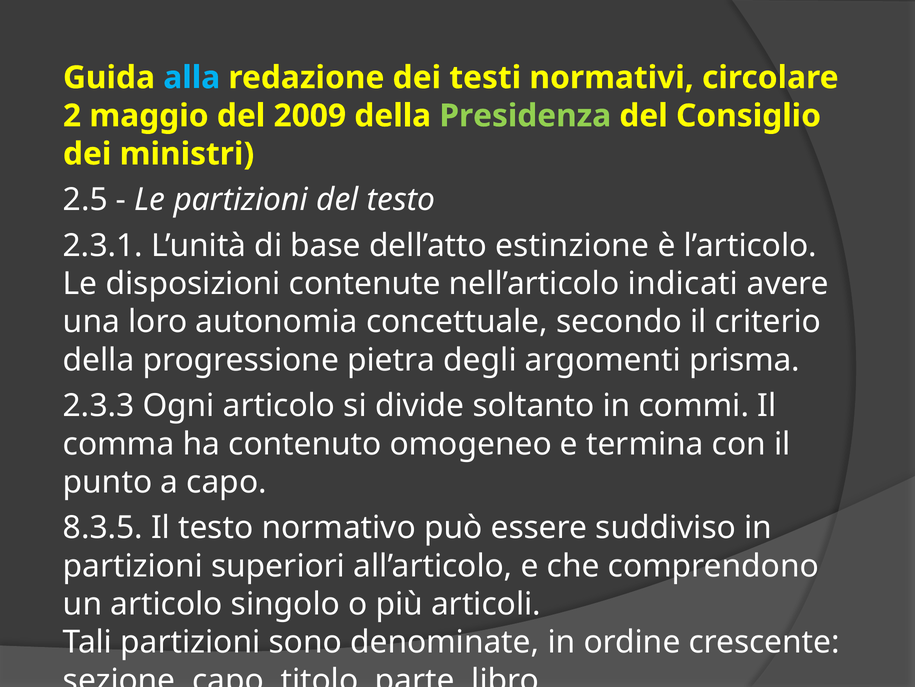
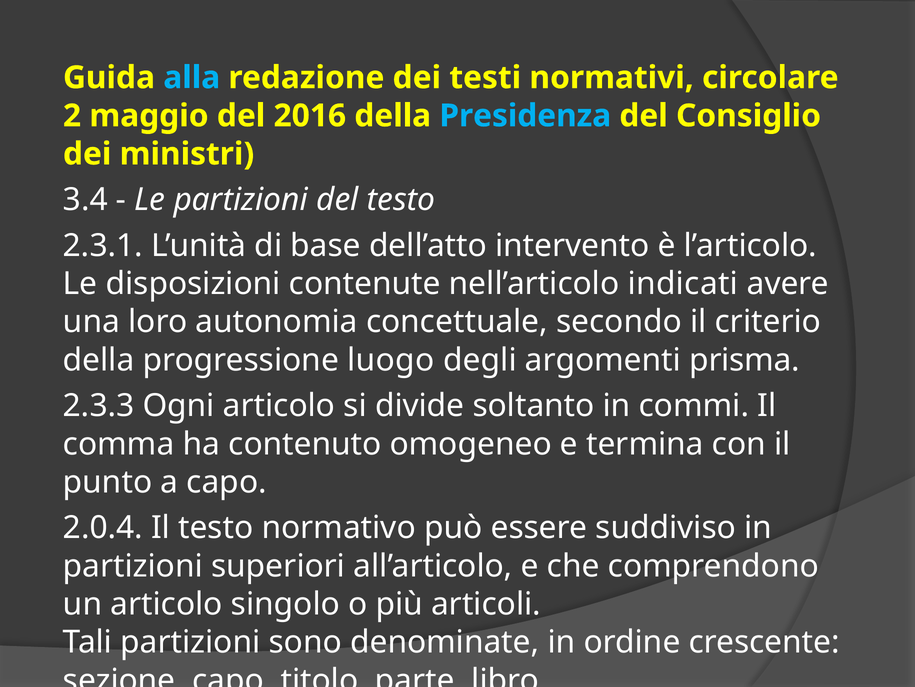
2009: 2009 -> 2016
Presidenza colour: light green -> light blue
2.5: 2.5 -> 3.4
estinzione: estinzione -> intervento
pietra: pietra -> luogo
8.3.5: 8.3.5 -> 2.0.4
